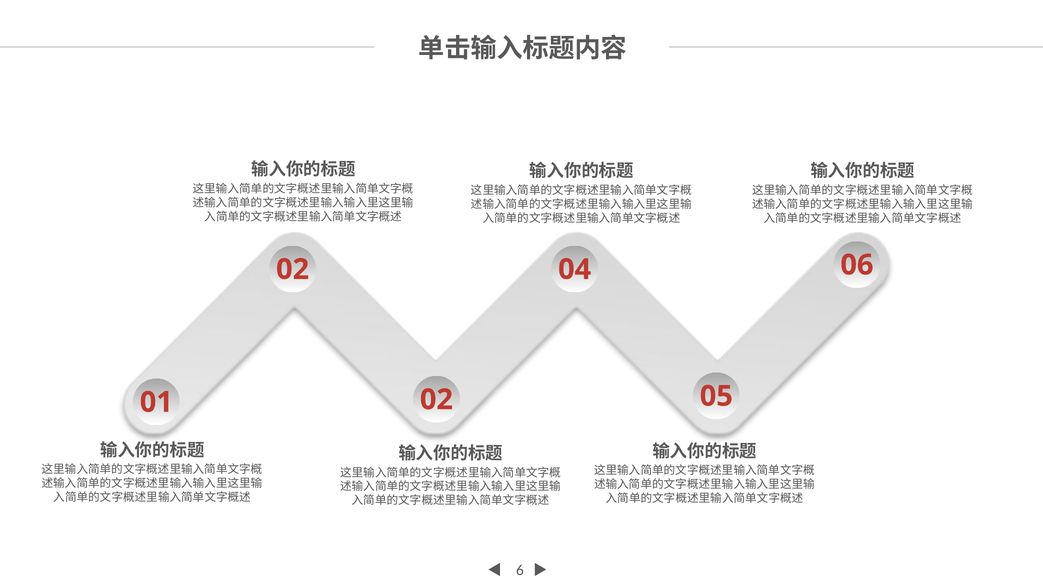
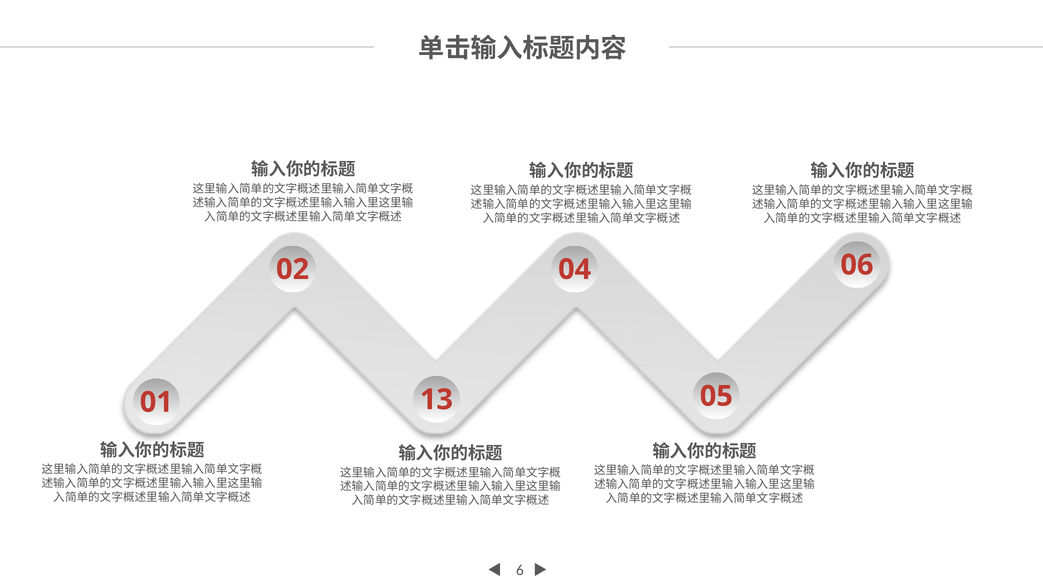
01 02: 02 -> 13
